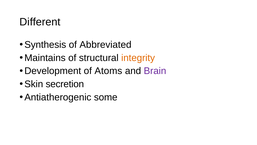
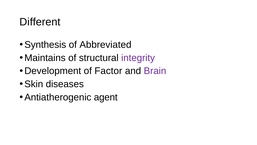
integrity colour: orange -> purple
Atoms: Atoms -> Factor
secretion: secretion -> diseases
some: some -> agent
